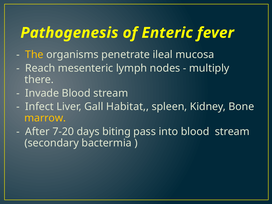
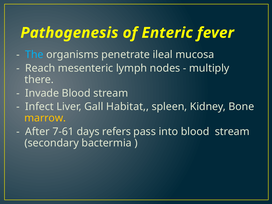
The colour: yellow -> light blue
7-20: 7-20 -> 7-61
biting: biting -> refers
